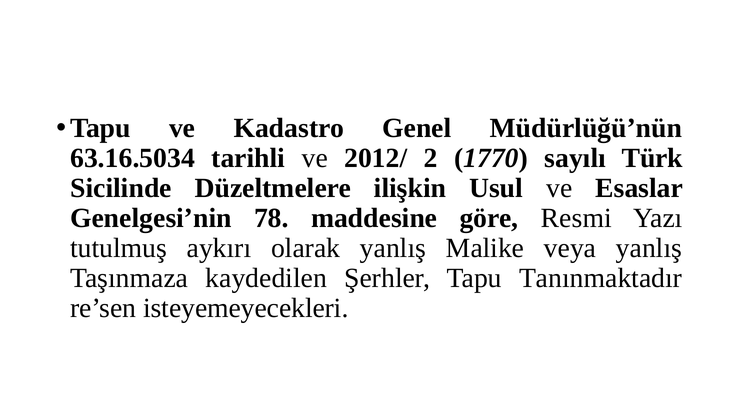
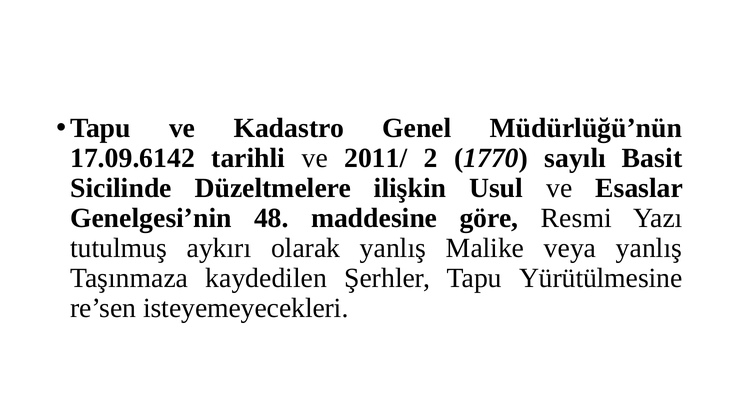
63.16.5034: 63.16.5034 -> 17.09.6142
2012/: 2012/ -> 2011/
Türk: Türk -> Basit
78: 78 -> 48
Tanınmaktadır: Tanınmaktadır -> Yürütülmesine
